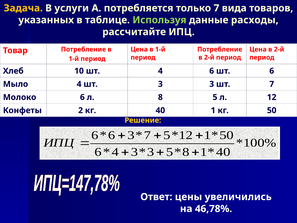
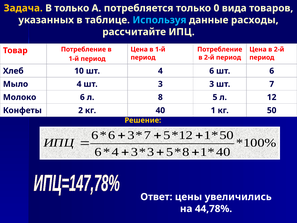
В услуги: услуги -> только
только 7: 7 -> 0
Используя colour: light green -> light blue
46,78%: 46,78% -> 44,78%
